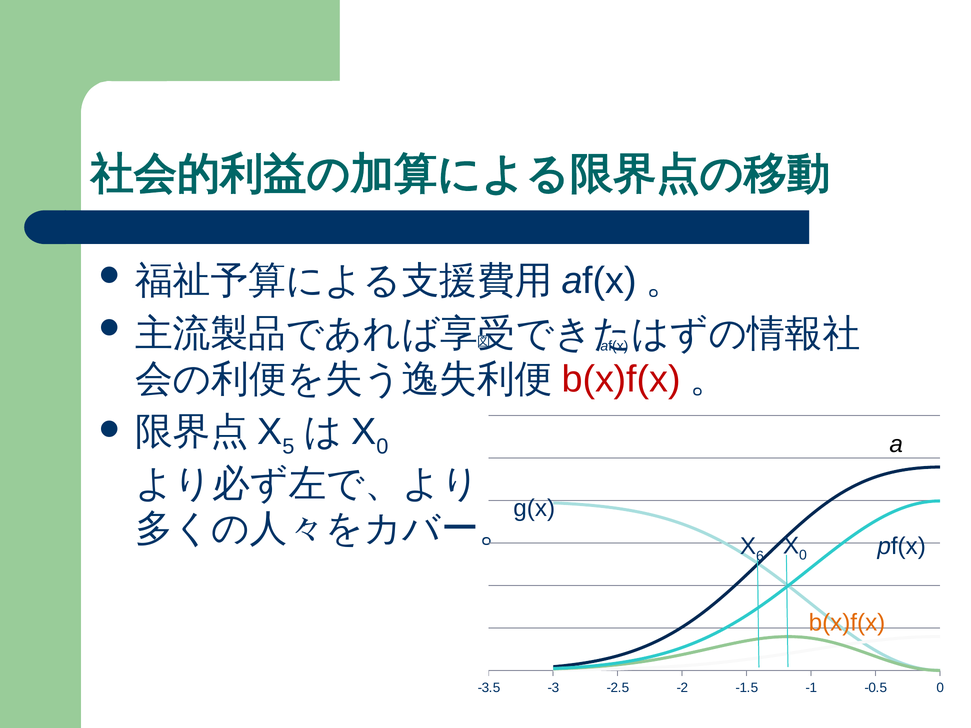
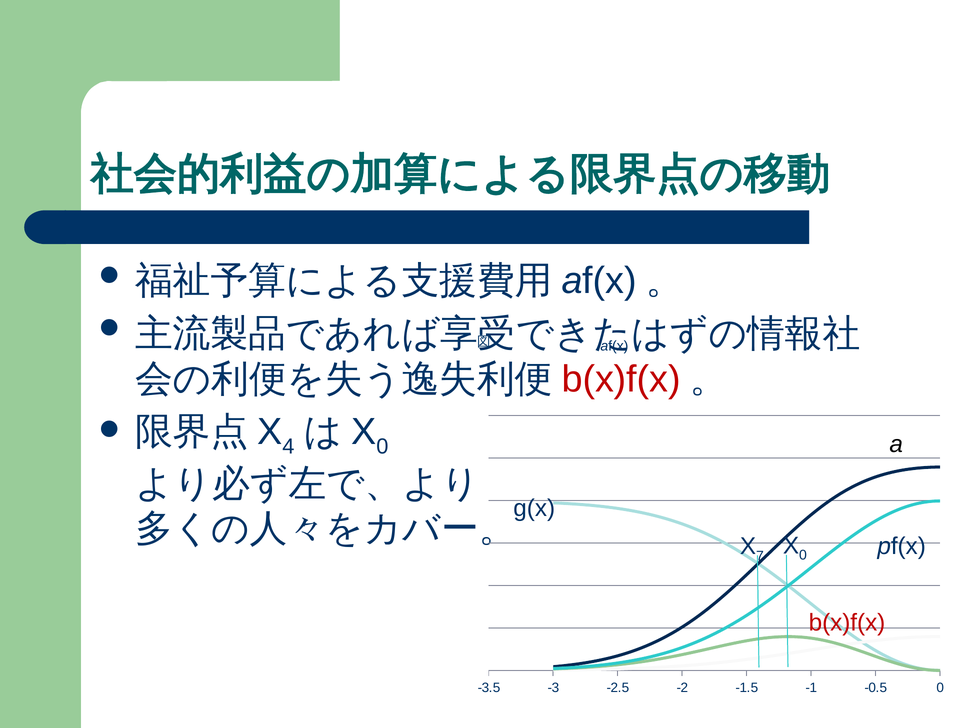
5: 5 -> 4
6: 6 -> 7
b(x)f(x at (847, 623) colour: orange -> red
